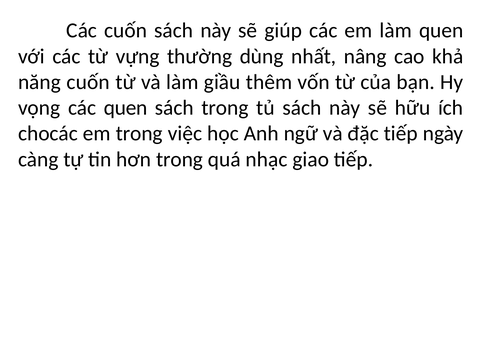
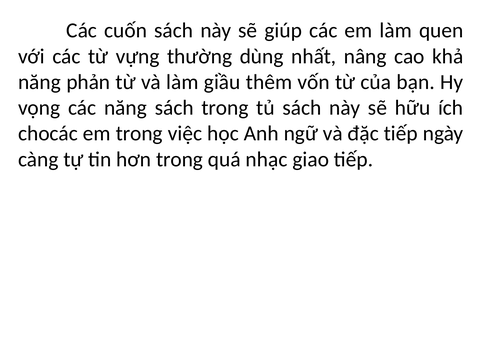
năng cuốn: cuốn -> phản
các quen: quen -> năng
